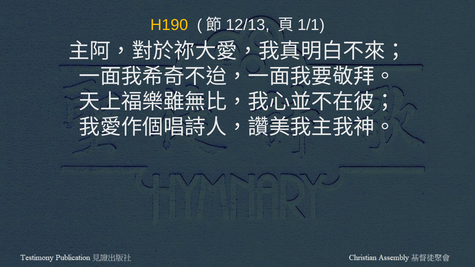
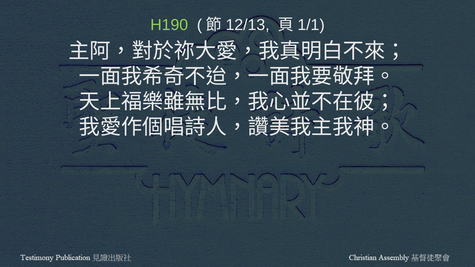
H190 colour: yellow -> light green
